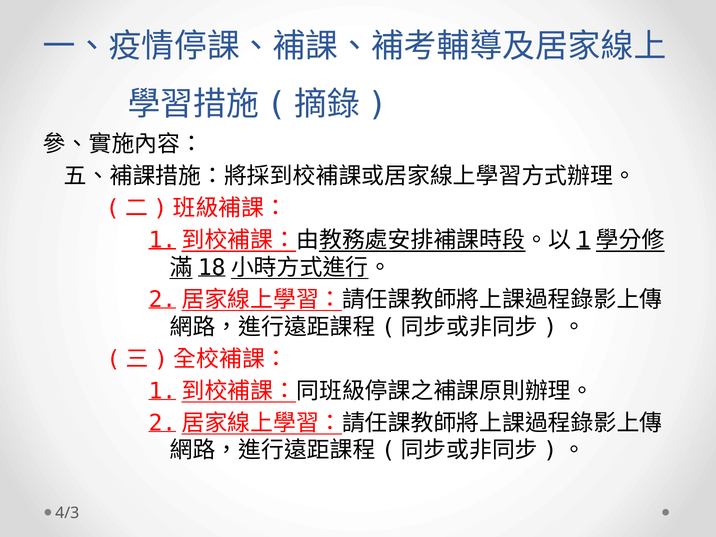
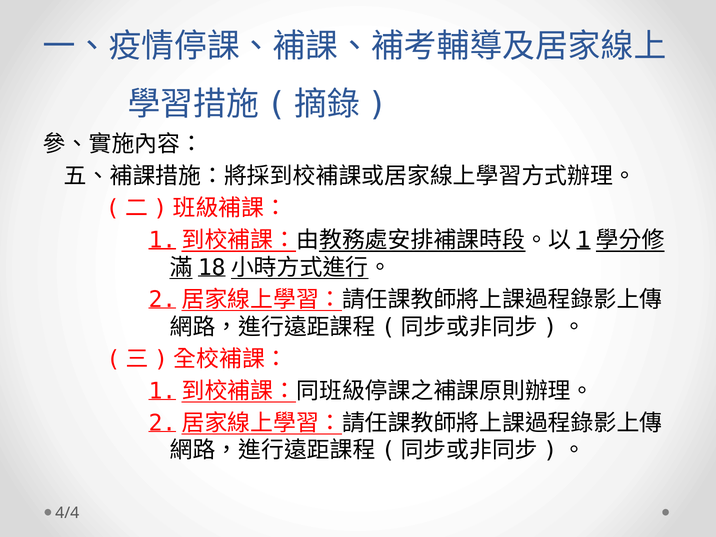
4/3: 4/3 -> 4/4
